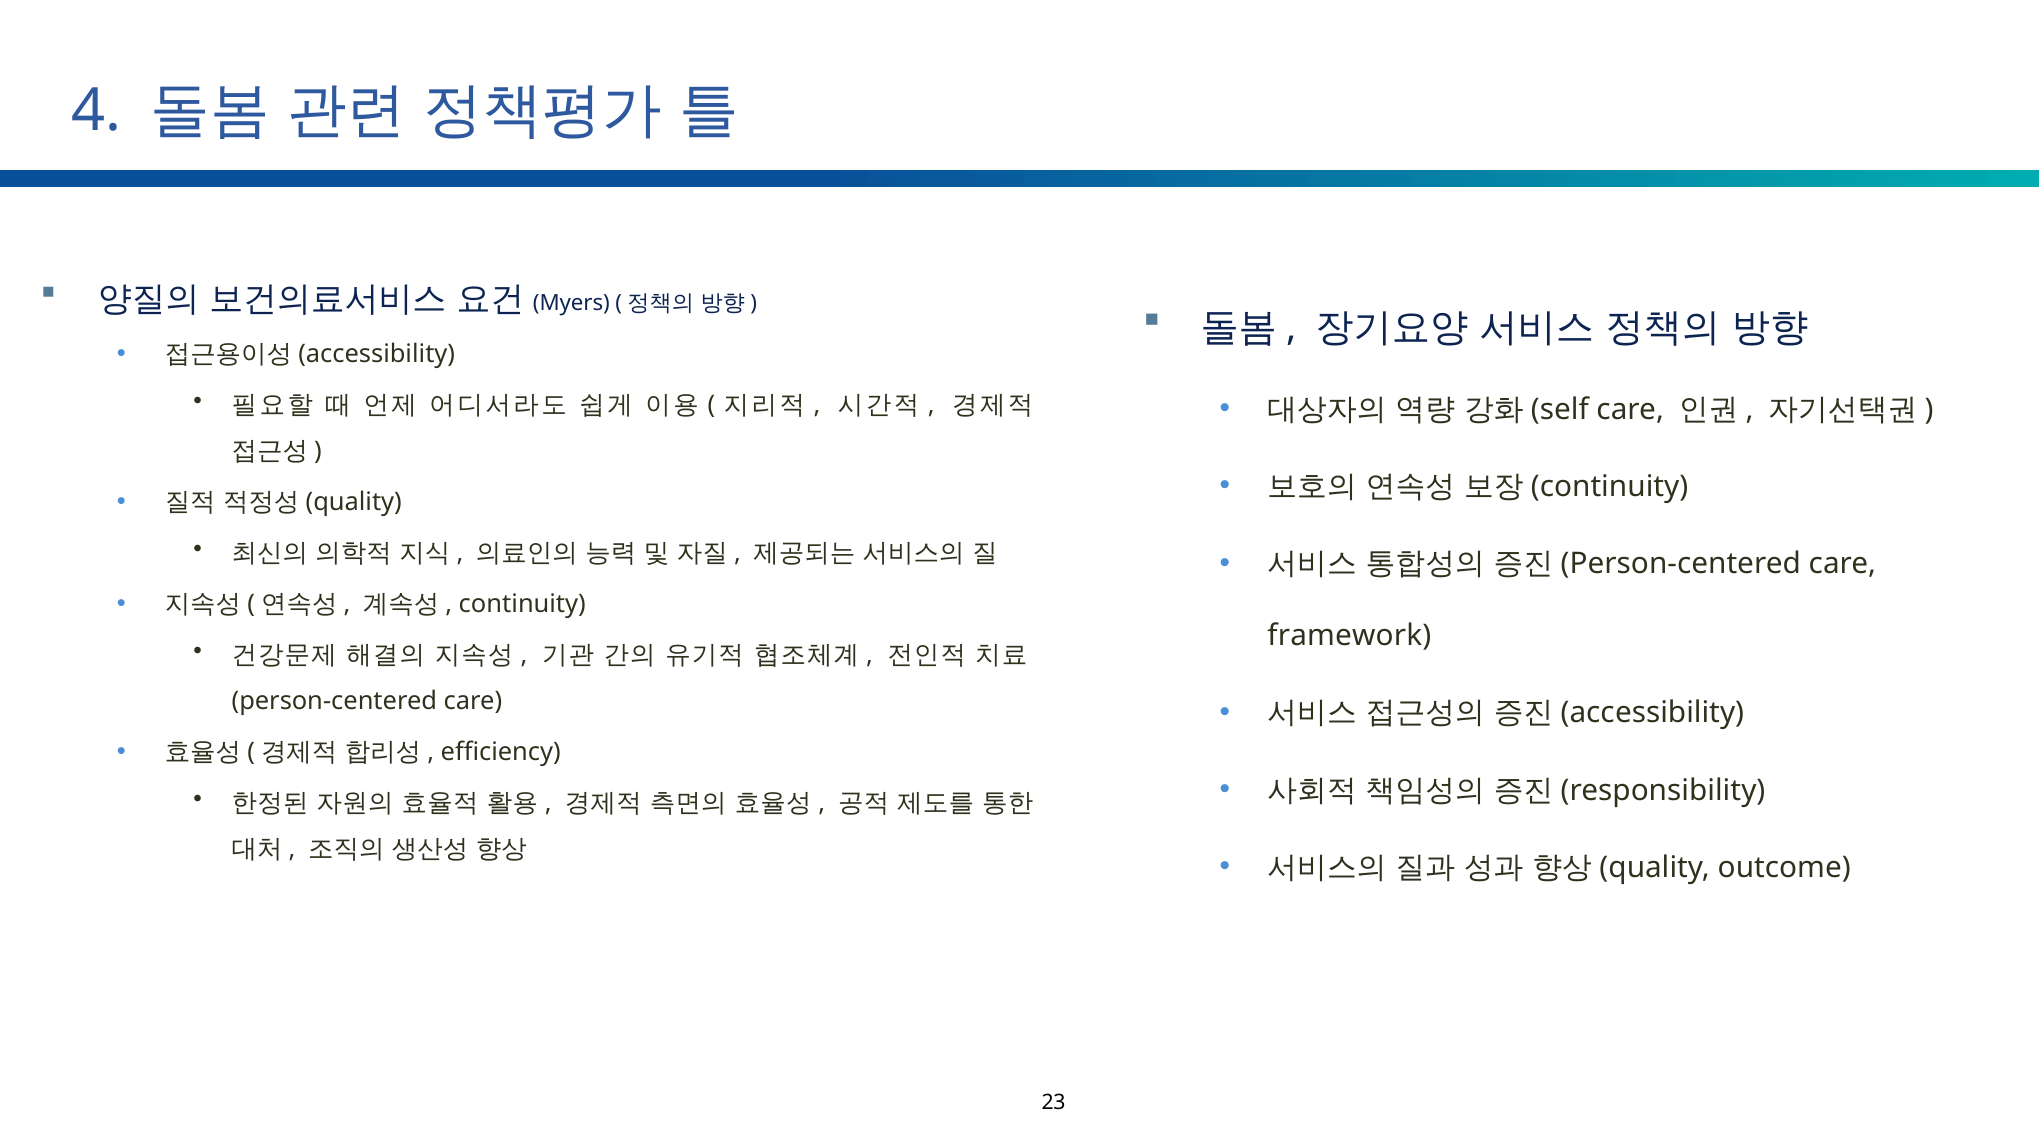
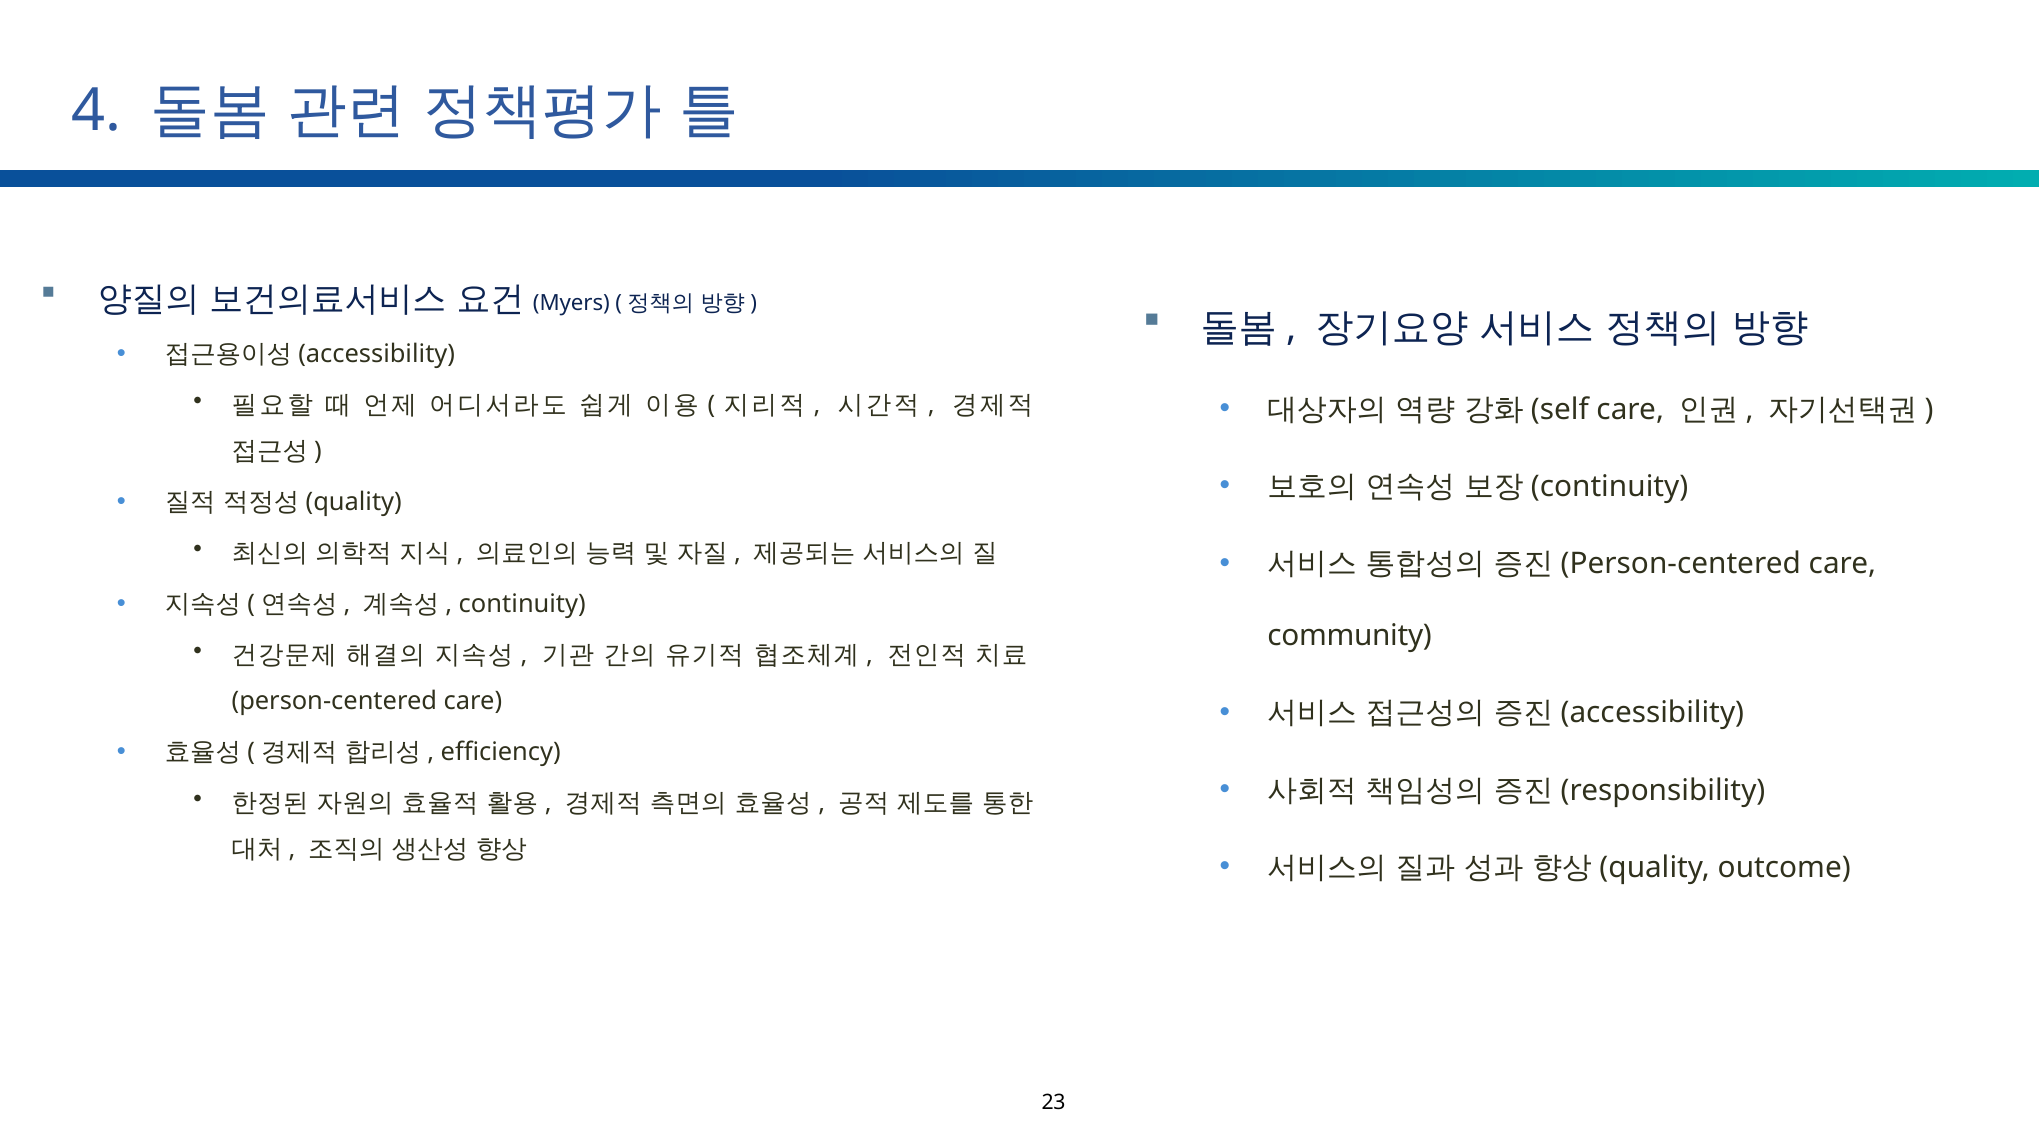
framework: framework -> community
